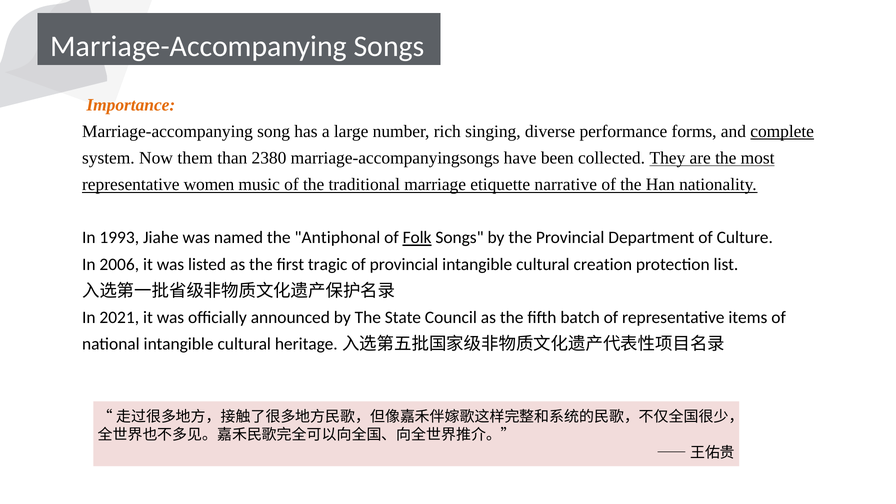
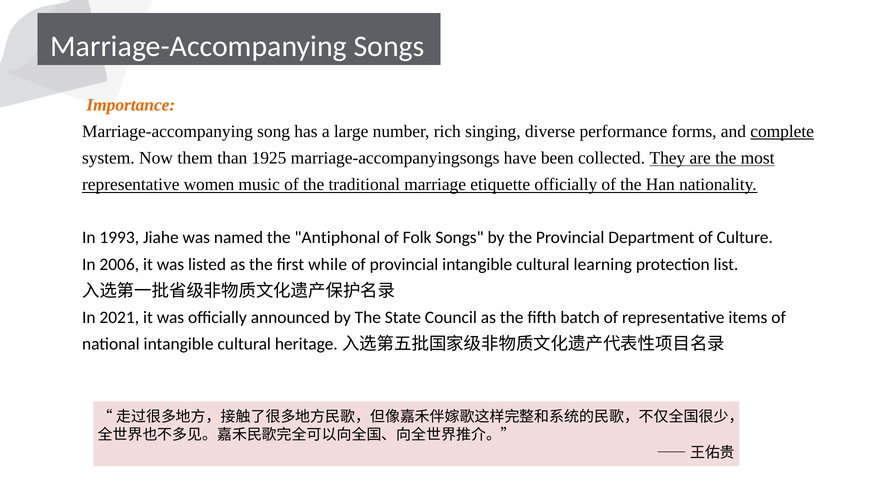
2380: 2380 -> 1925
etiquette narrative: narrative -> officially
Folk underline: present -> none
tragic: tragic -> while
creation: creation -> learning
